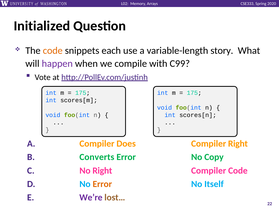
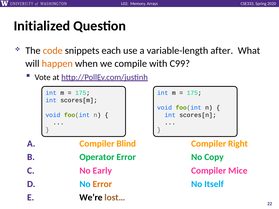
story: story -> after
happen colour: purple -> orange
Does: Does -> Blind
Converts: Converts -> Operator
No Right: Right -> Early
Compiler Code: Code -> Mice
We’re colour: purple -> black
